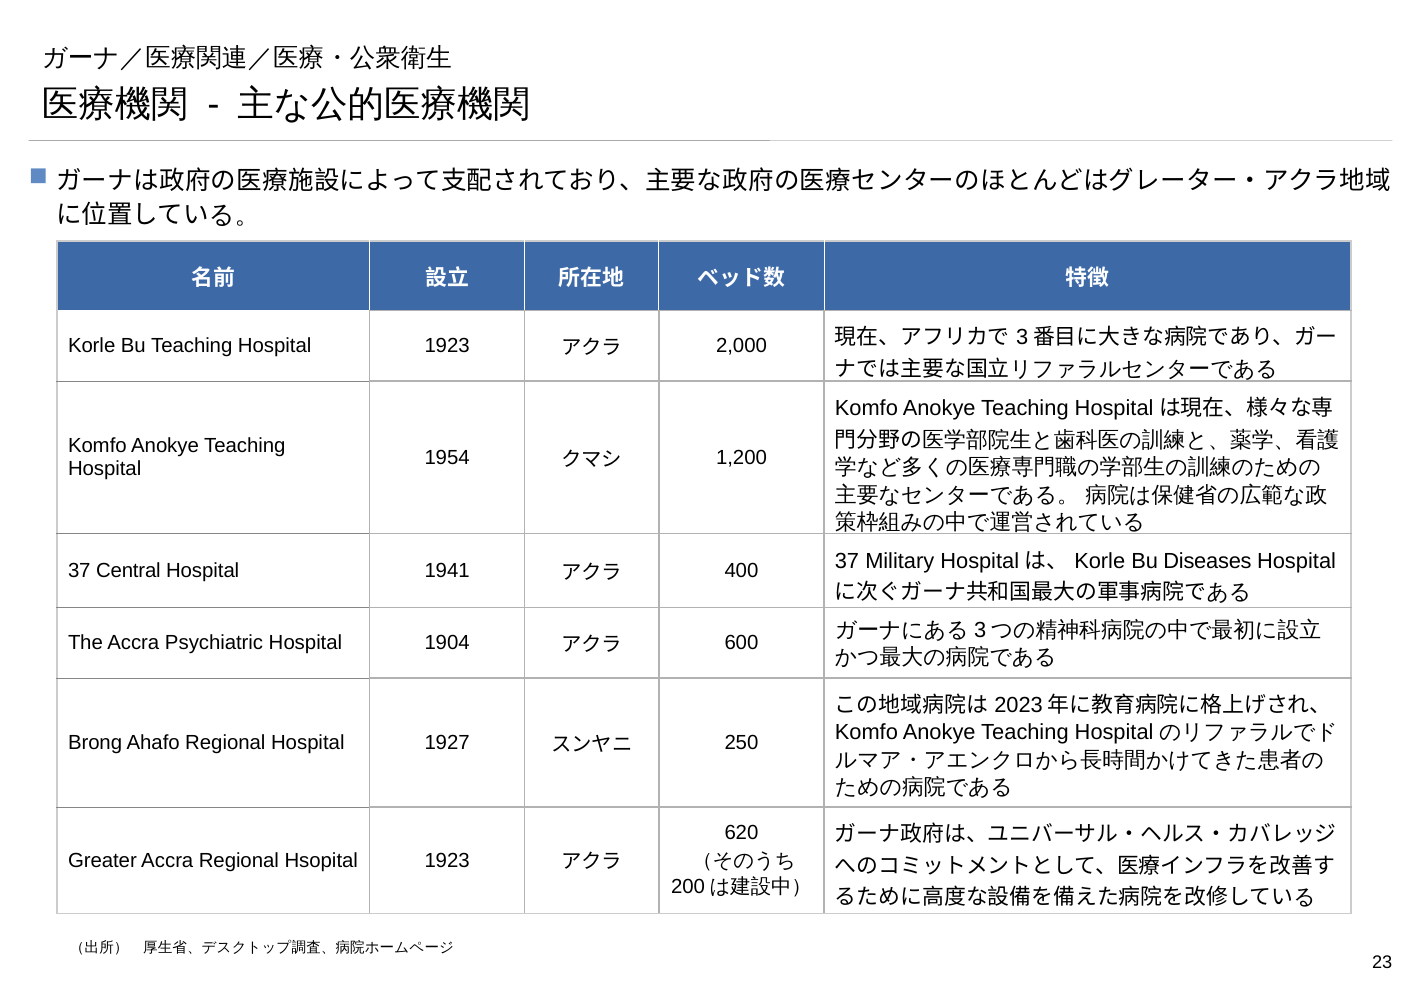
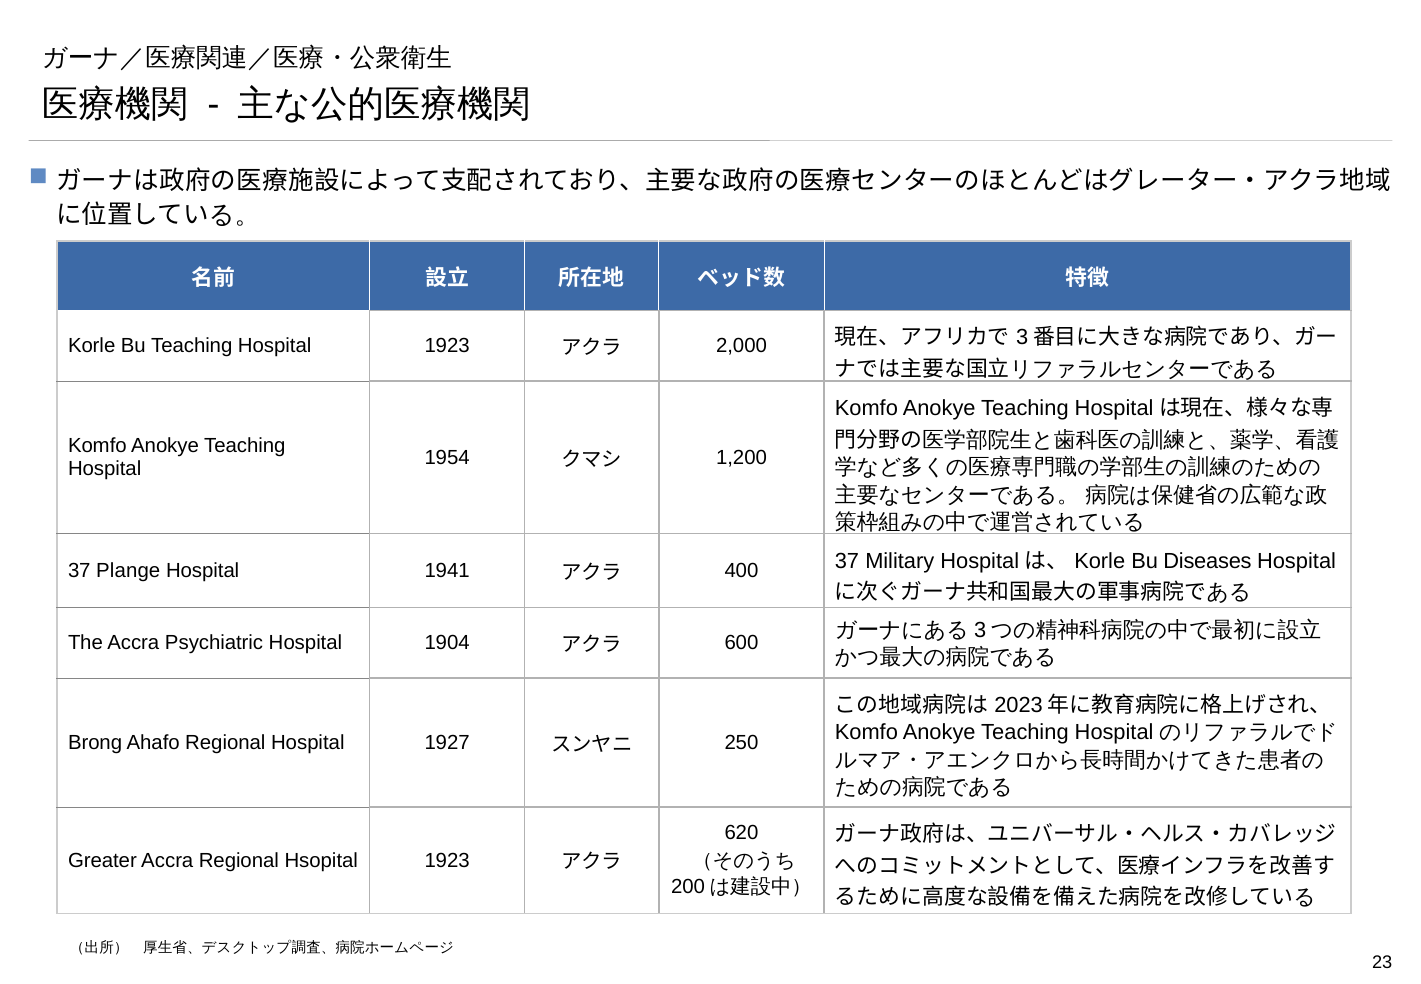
Central: Central -> Plange
